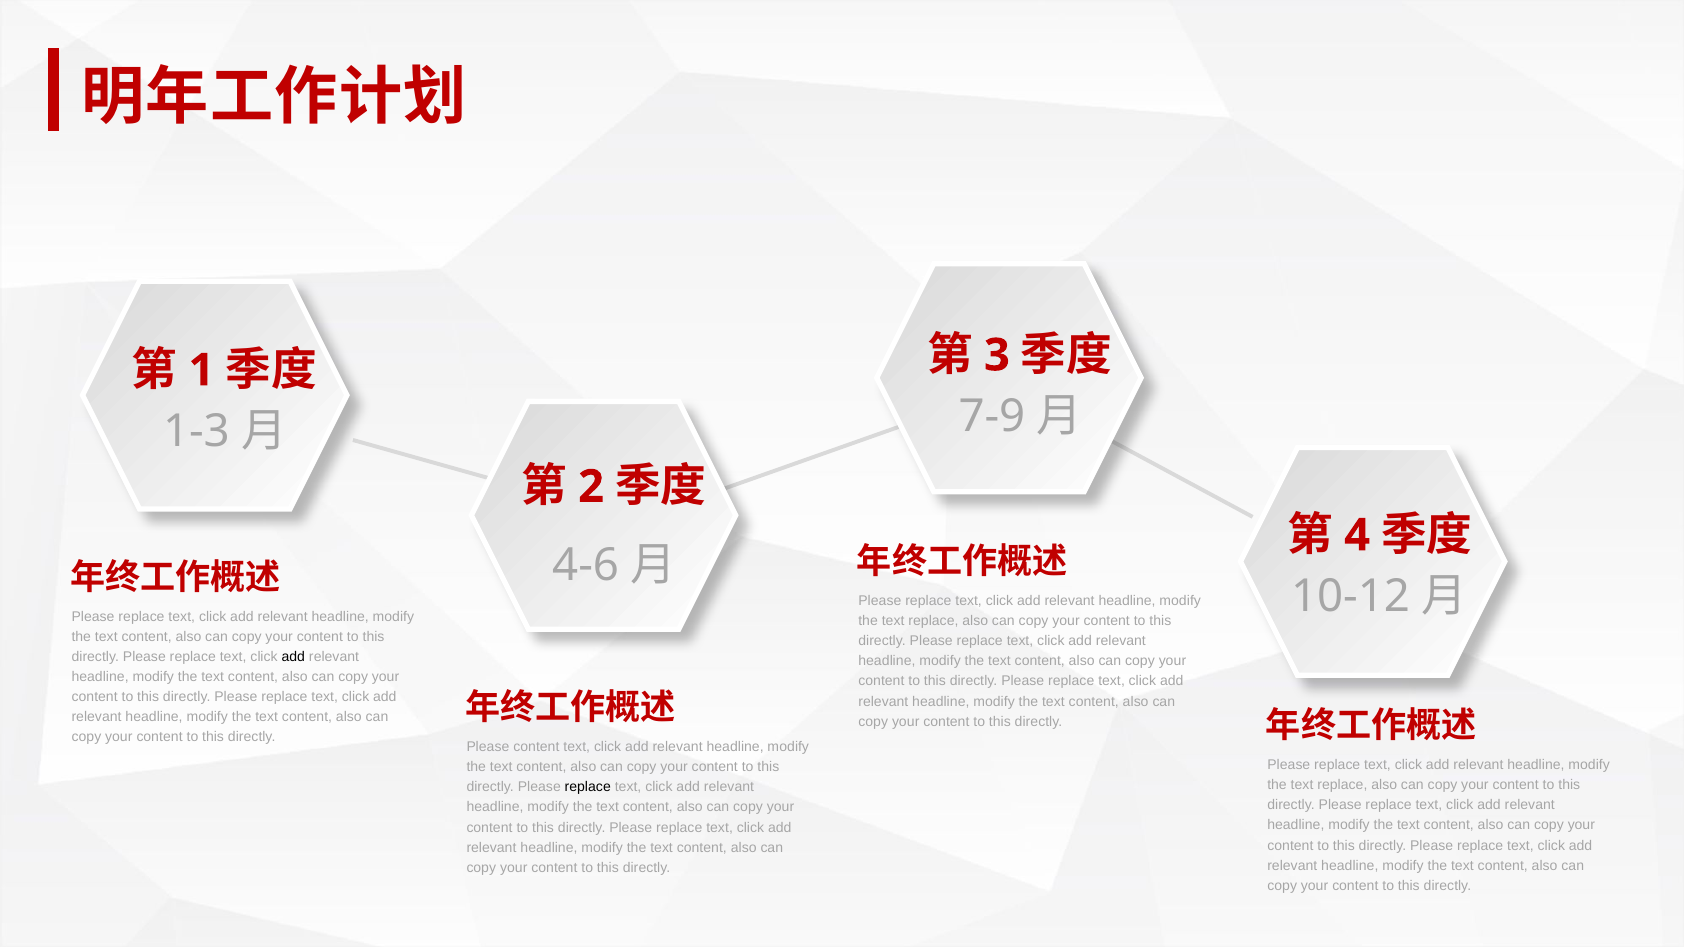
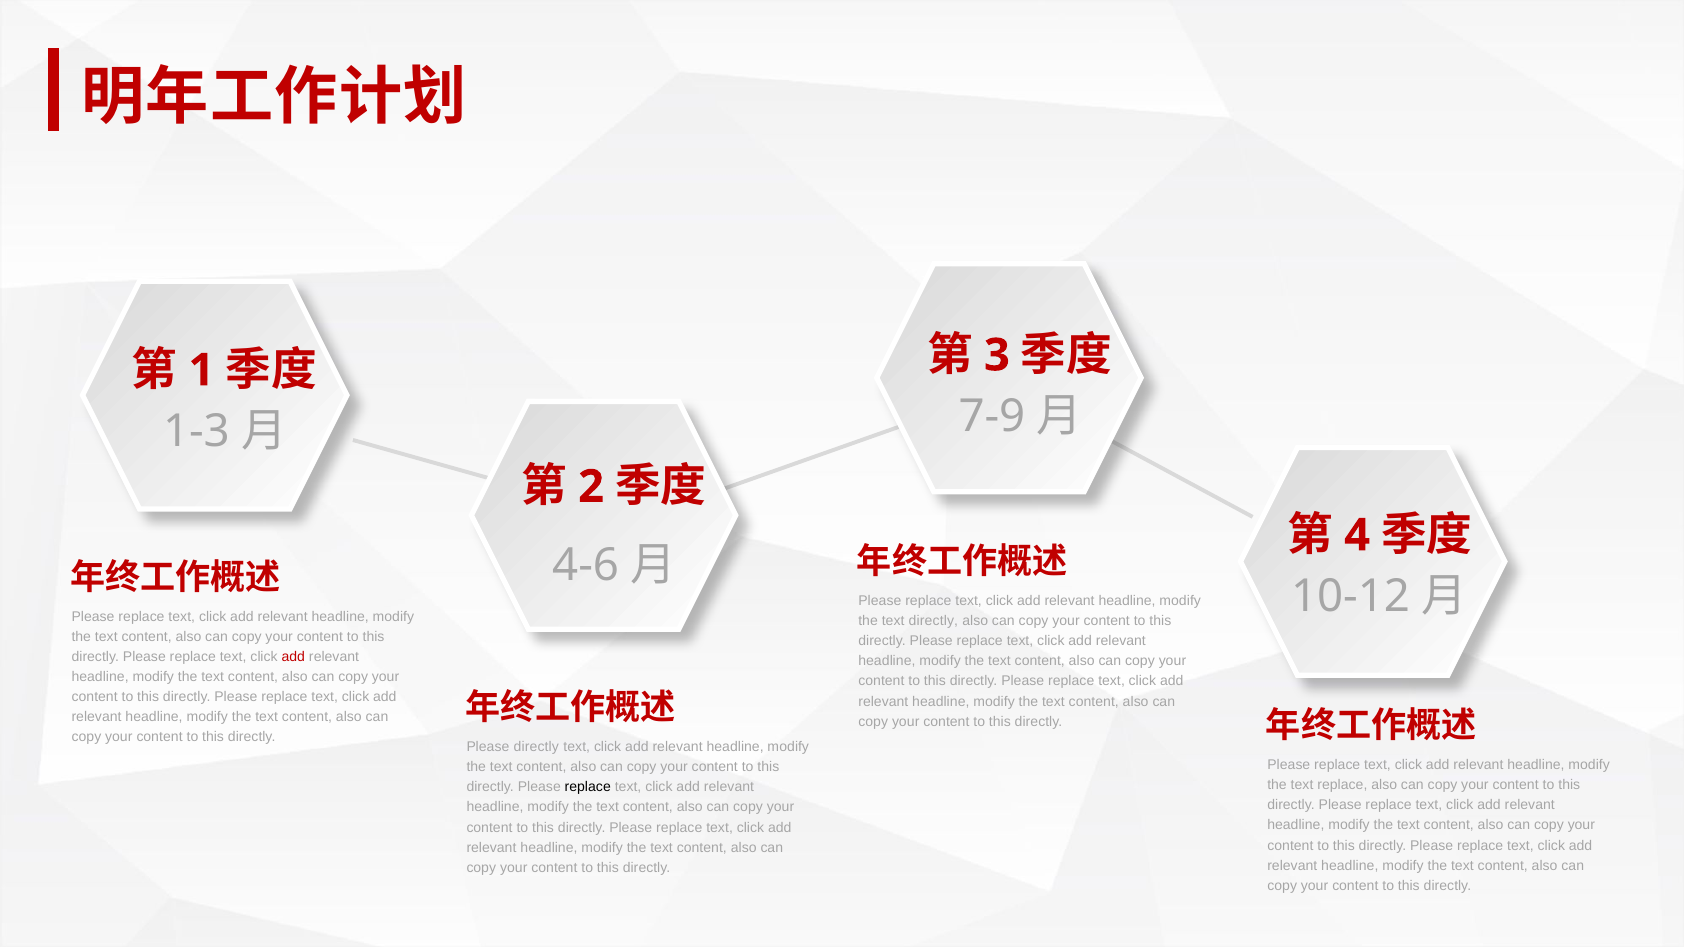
replace at (933, 621): replace -> directly
add at (293, 657) colour: black -> red
Please content: content -> directly
